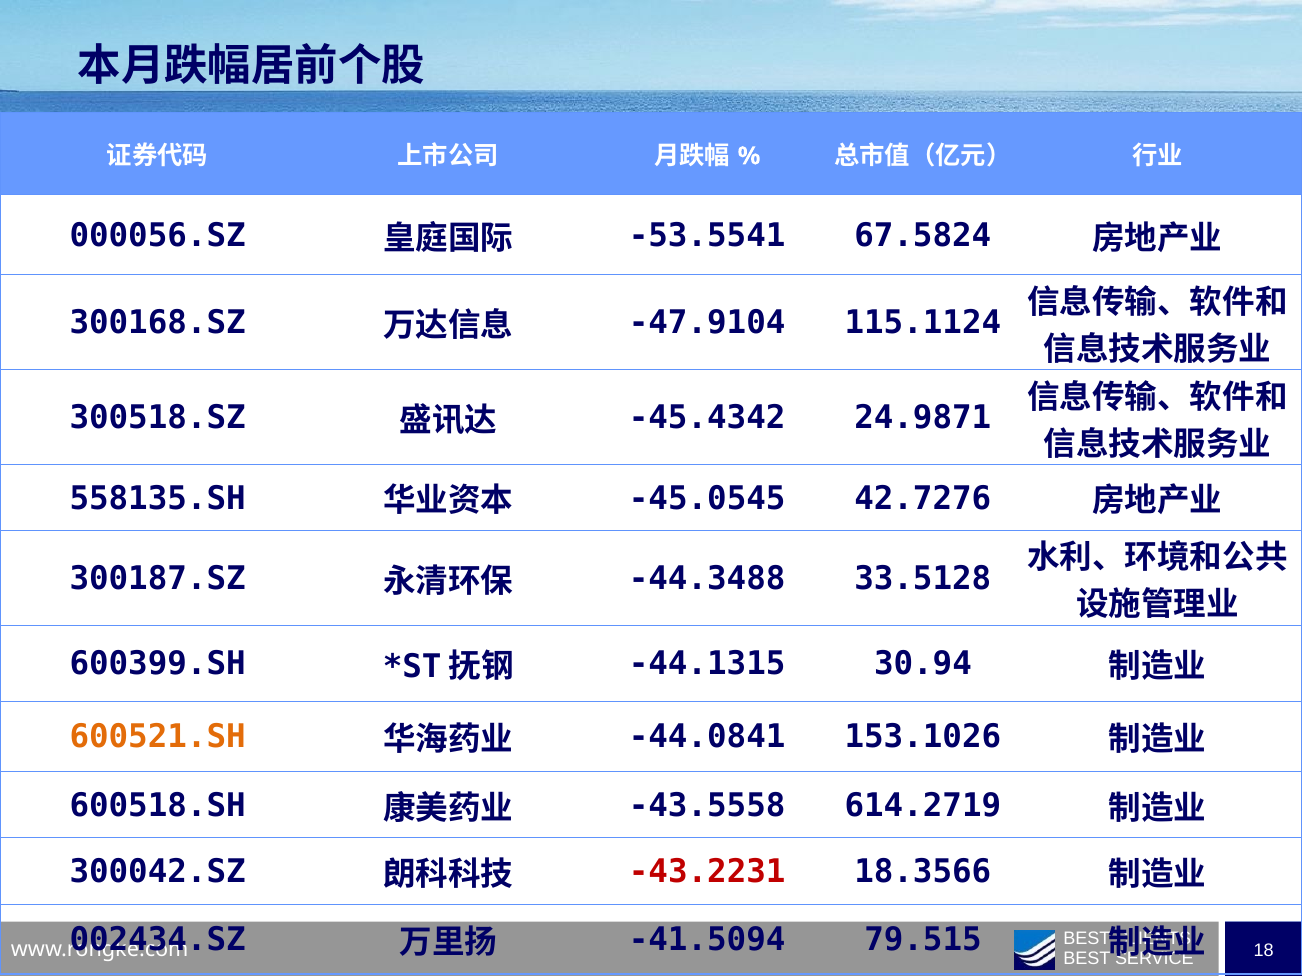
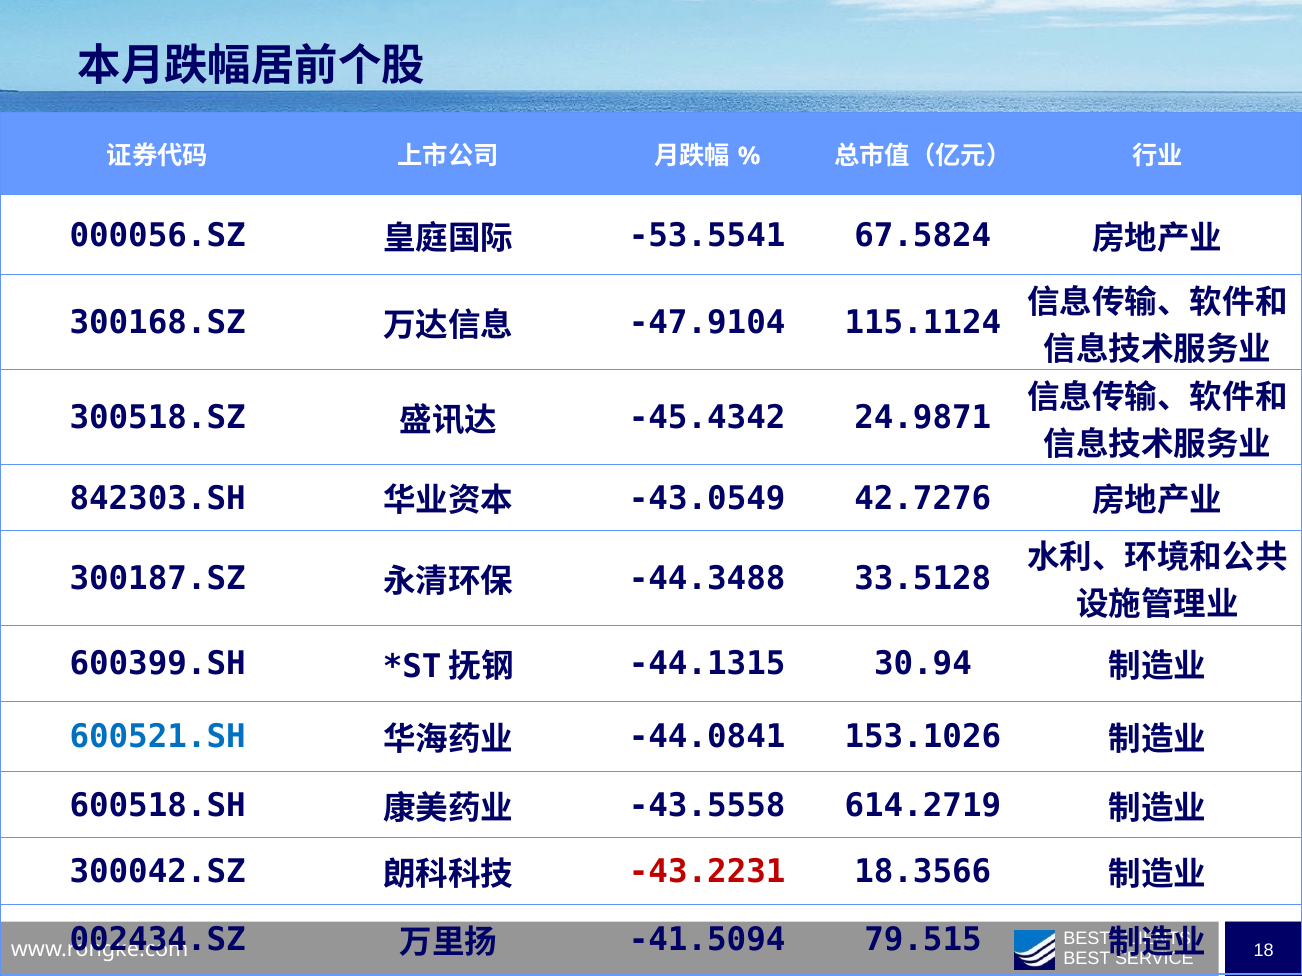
558135.SH: 558135.SH -> 842303.SH
-45.0545: -45.0545 -> -43.0549
600521.SH colour: orange -> blue
